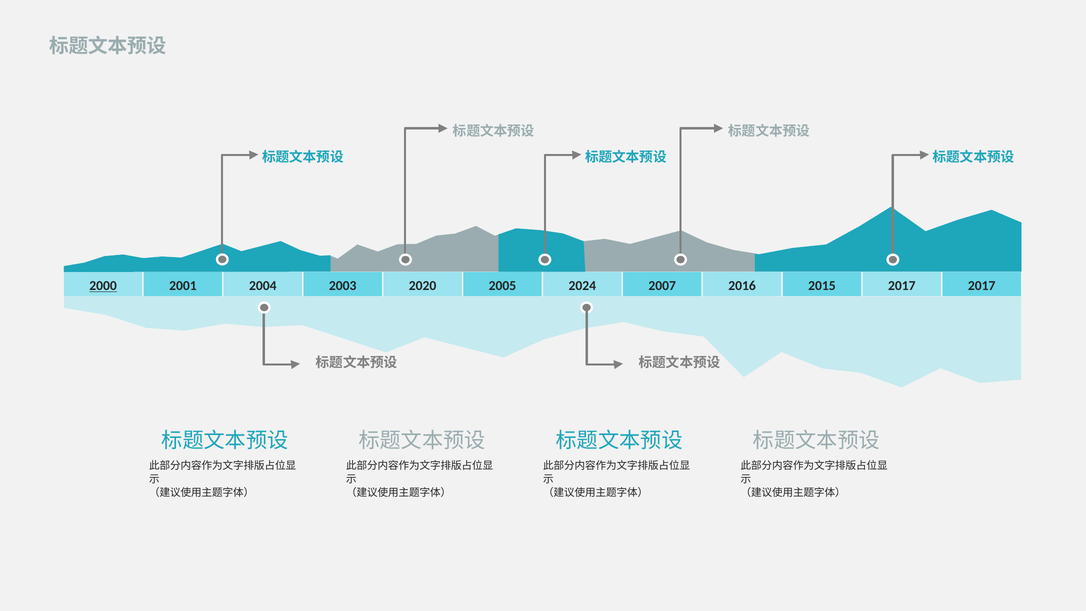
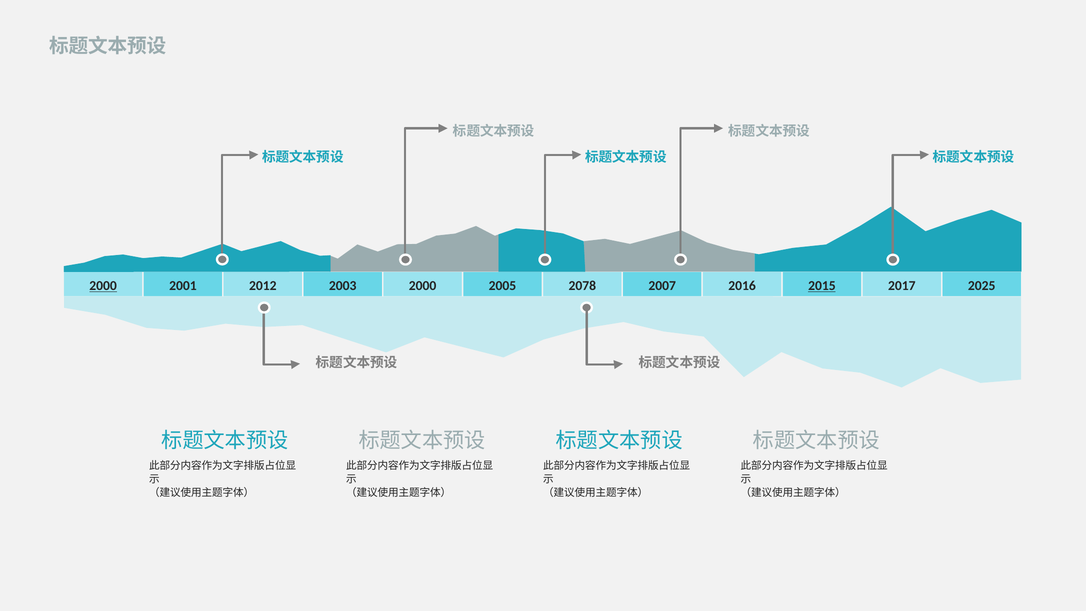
2004: 2004 -> 2012
2003 2020: 2020 -> 2000
2024: 2024 -> 2078
2015 underline: none -> present
2017 2017: 2017 -> 2025
